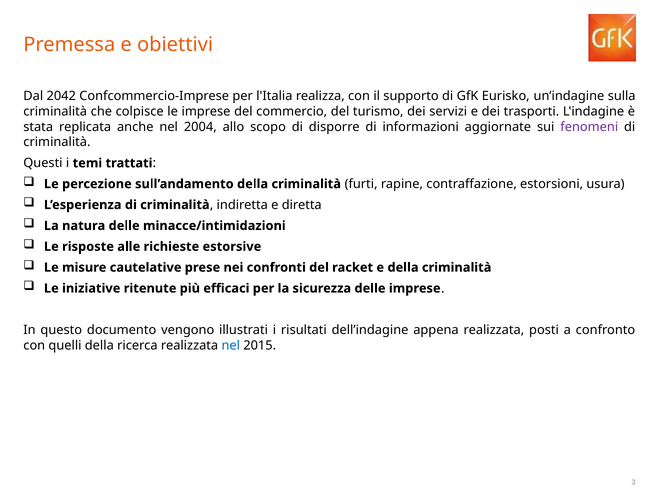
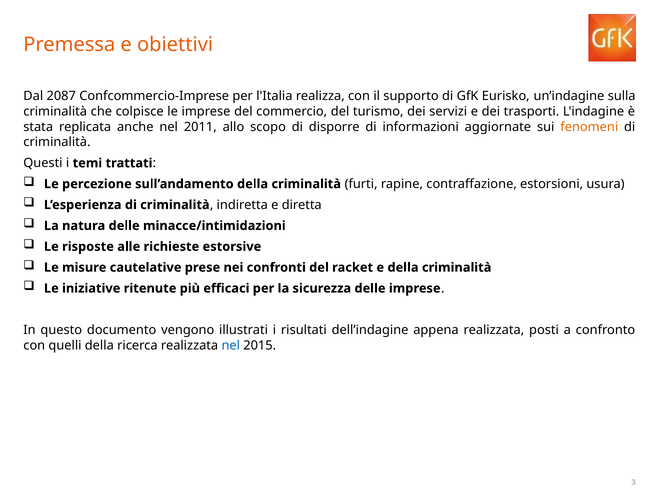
2042: 2042 -> 2087
2004: 2004 -> 2011
fenomeni colour: purple -> orange
